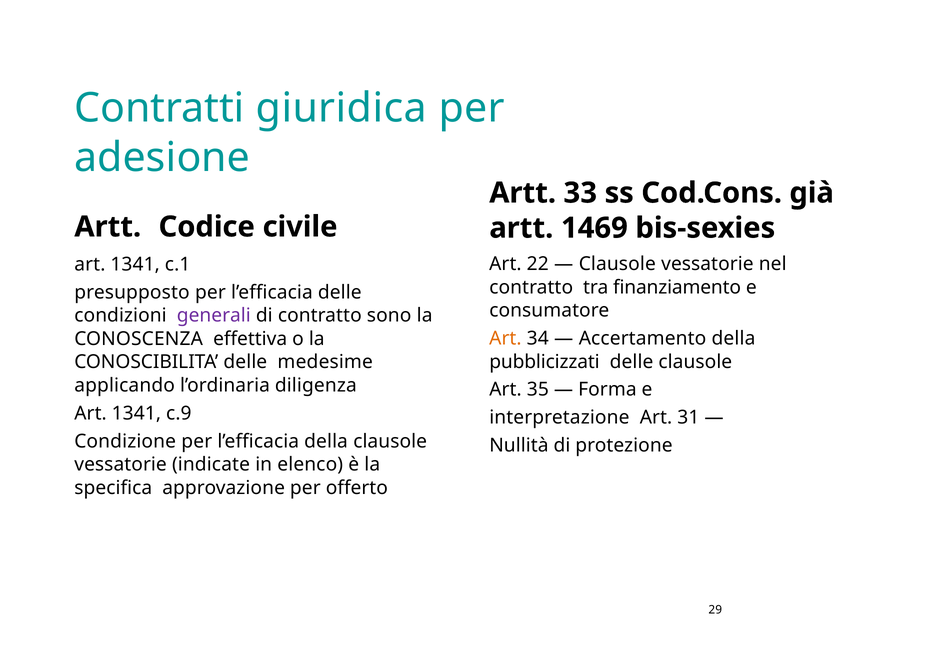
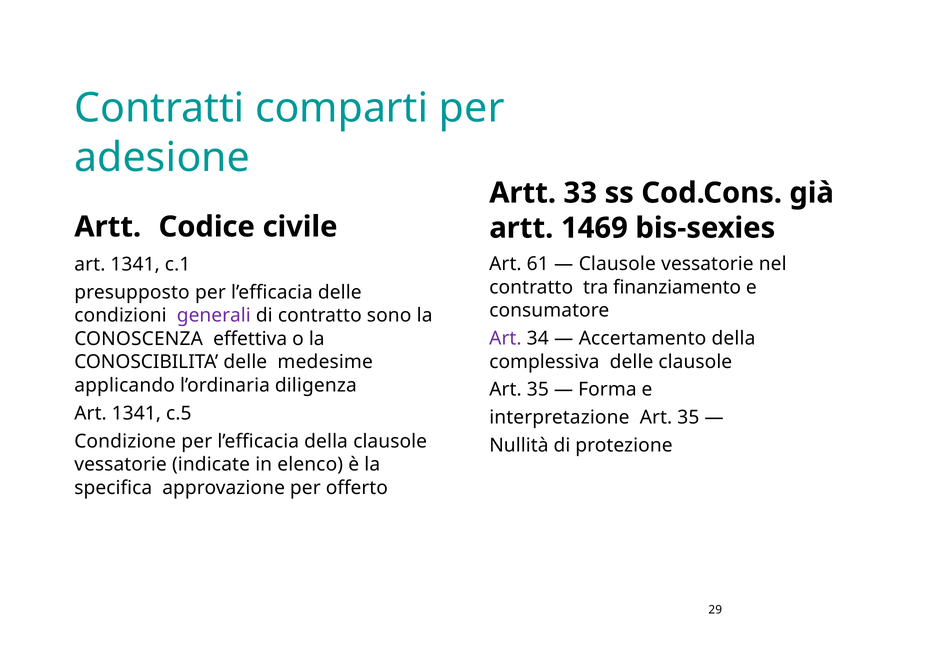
giuridica: giuridica -> comparti
22: 22 -> 61
Art at (505, 338) colour: orange -> purple
pubblicizzati: pubblicizzati -> complessiva
c.9: c.9 -> c.5
interpretazione Art 31: 31 -> 35
